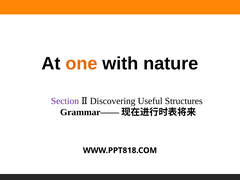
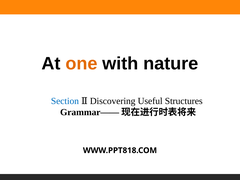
Section colour: purple -> blue
